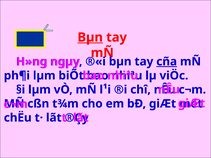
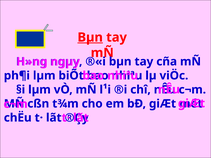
cña underline: present -> none
